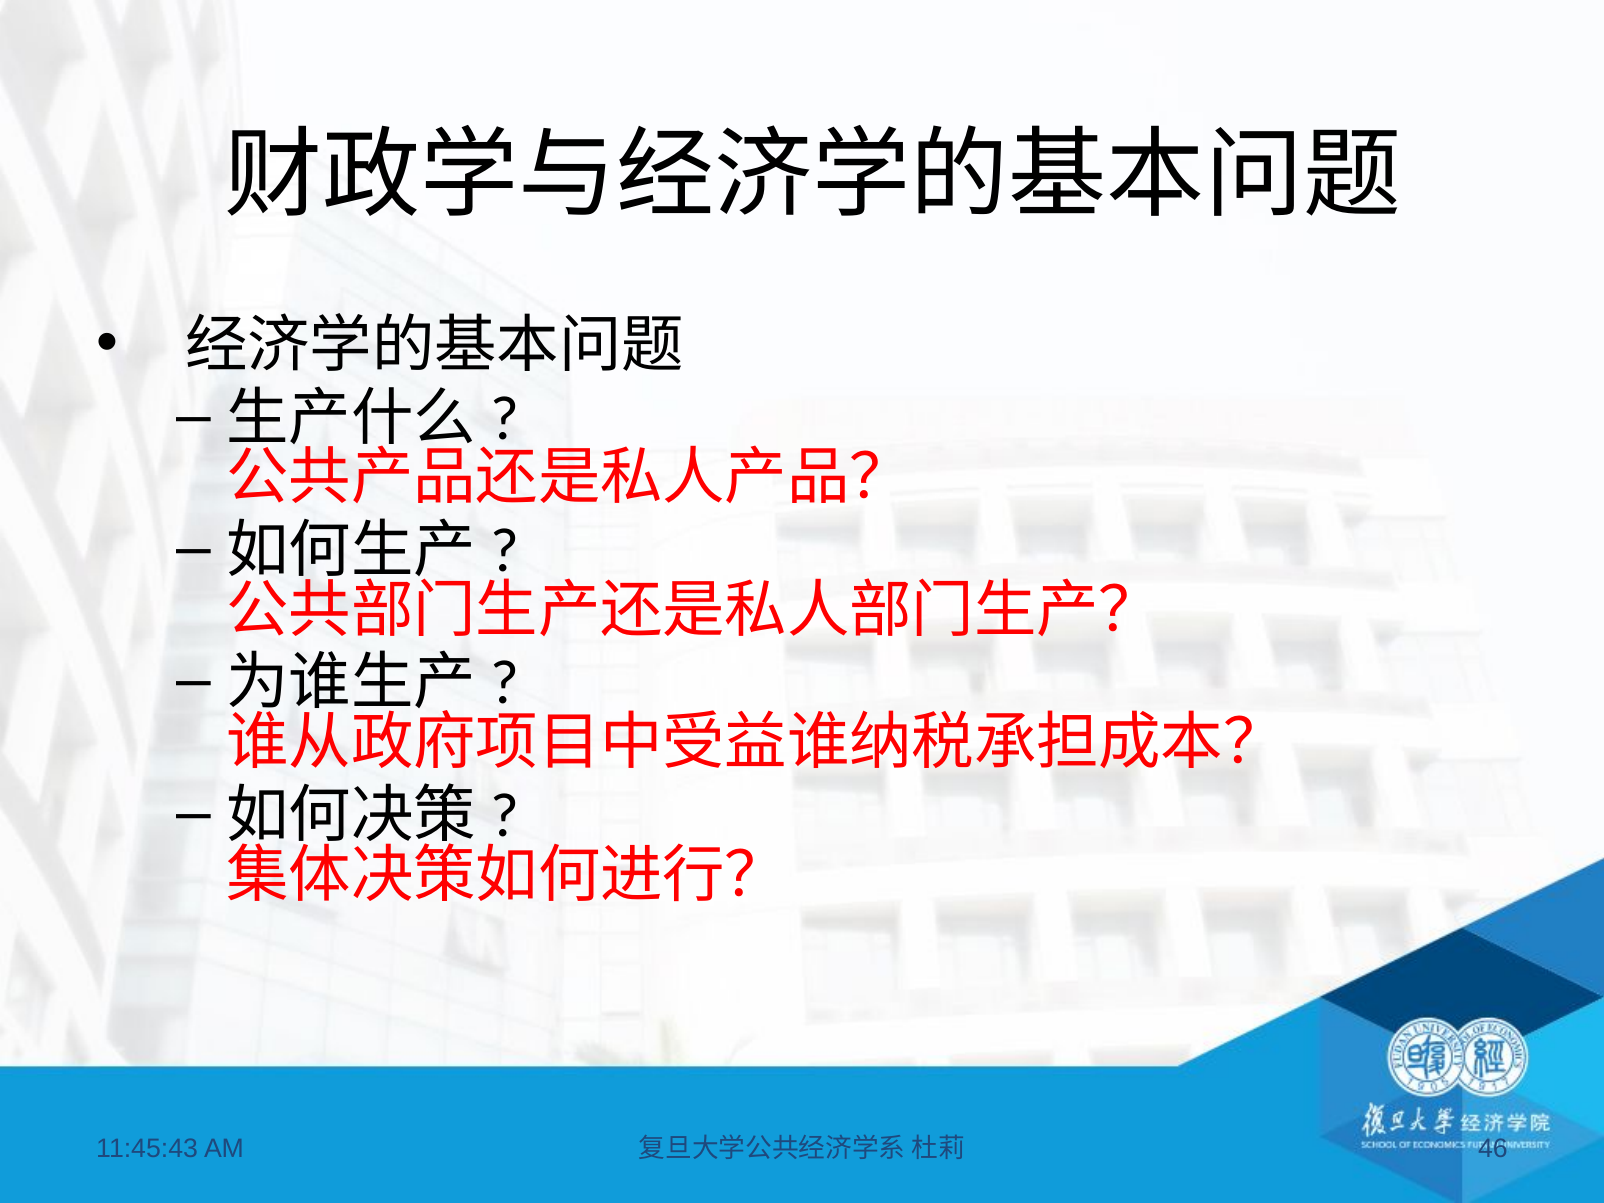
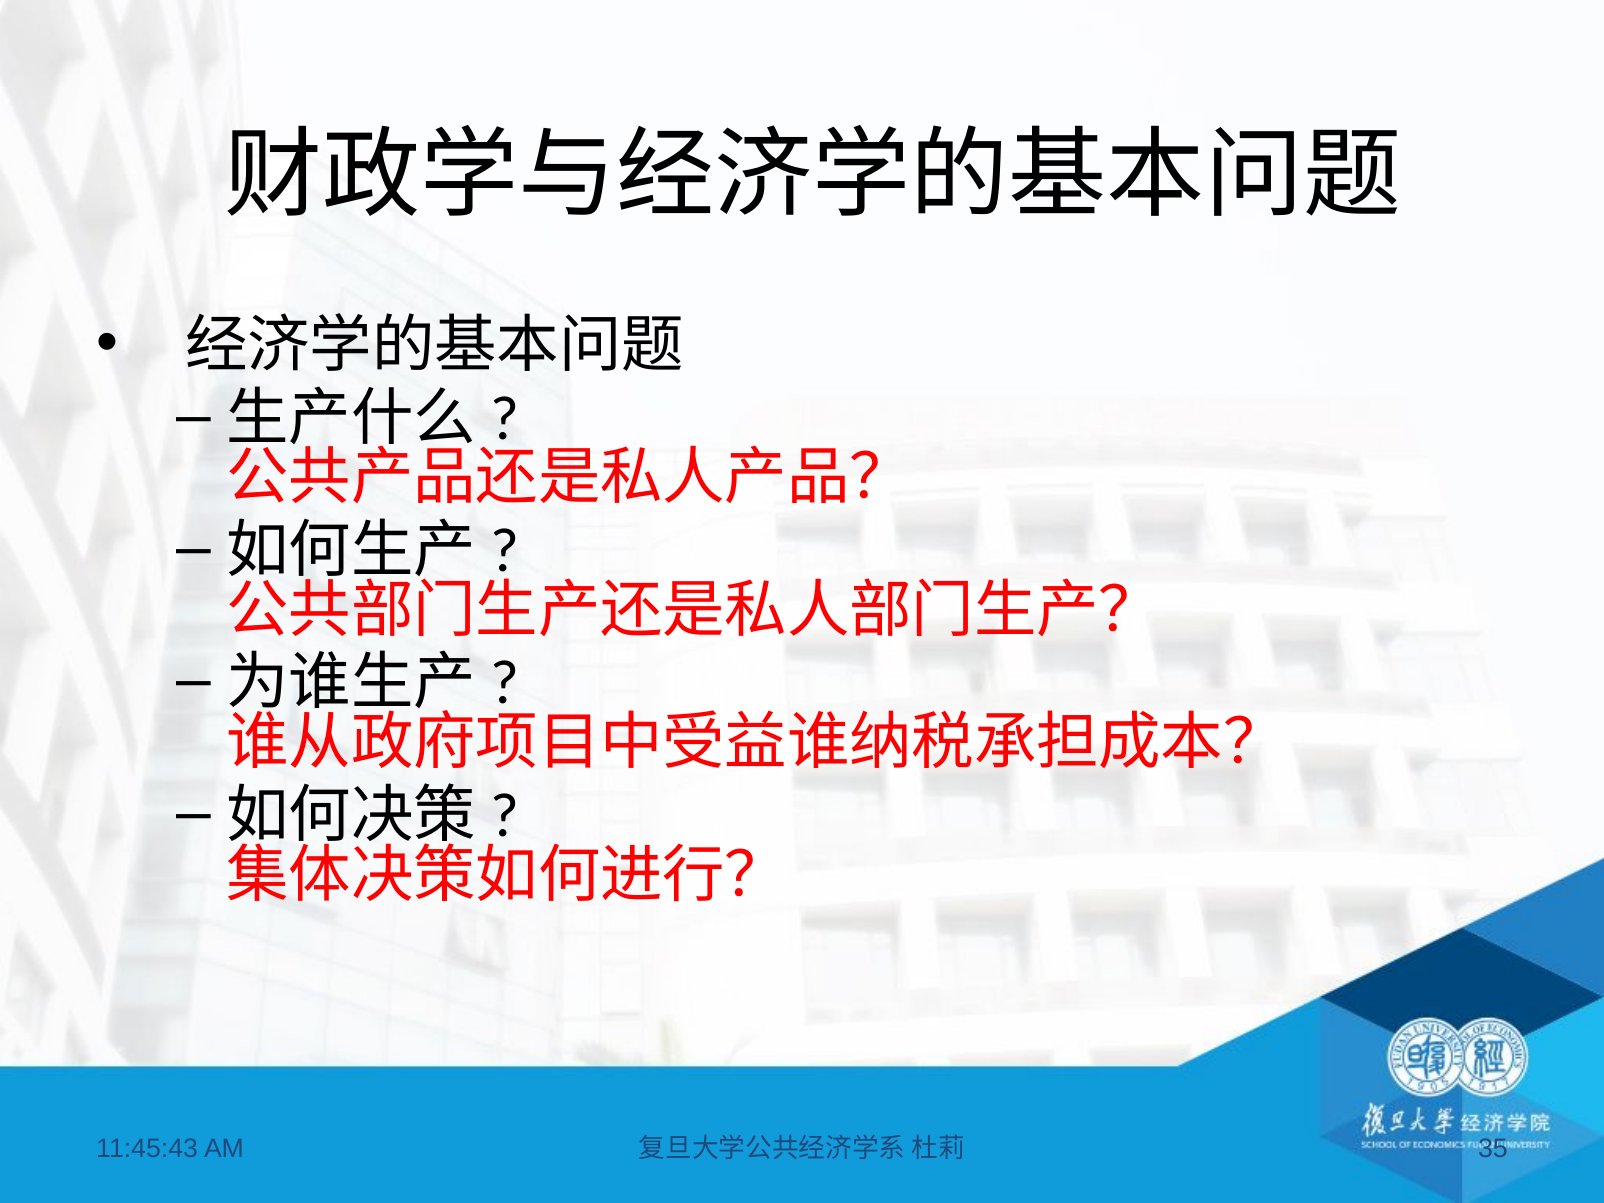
46: 46 -> 35
